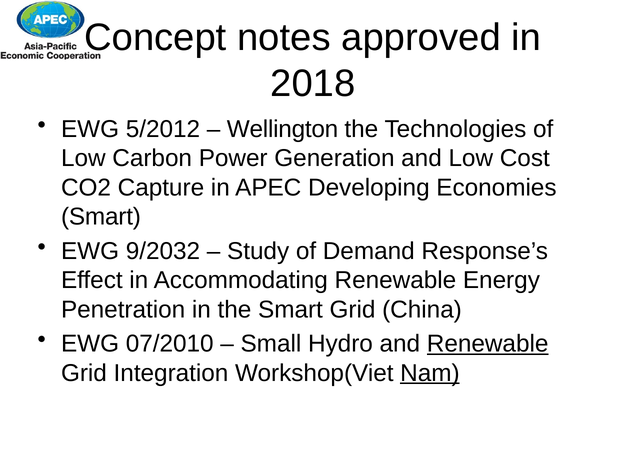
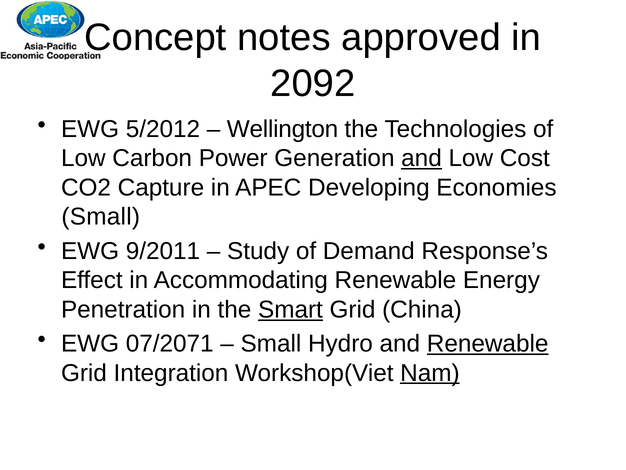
2018: 2018 -> 2092
and at (422, 158) underline: none -> present
Smart at (101, 217): Smart -> Small
9/2032: 9/2032 -> 9/2011
Smart at (290, 309) underline: none -> present
07/2010: 07/2010 -> 07/2071
